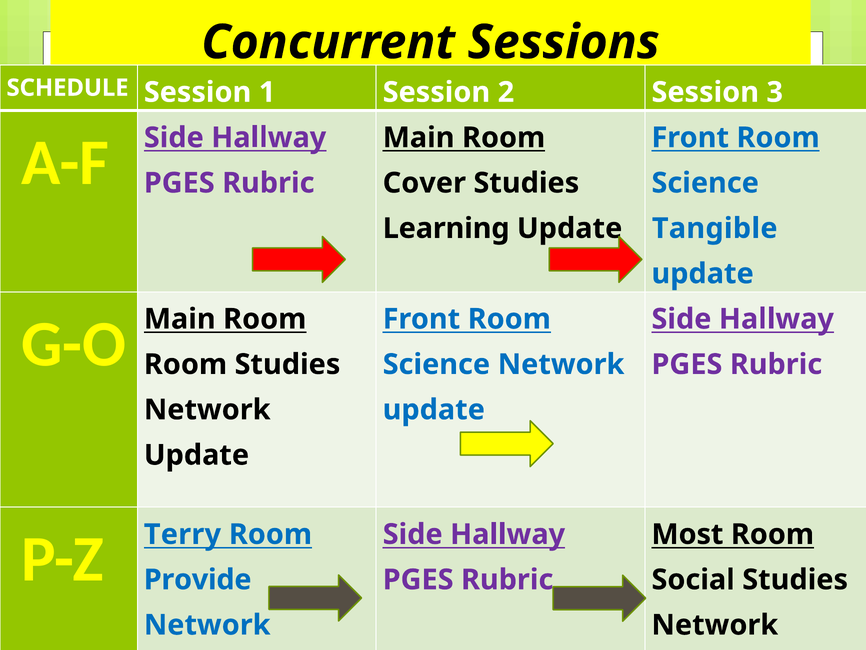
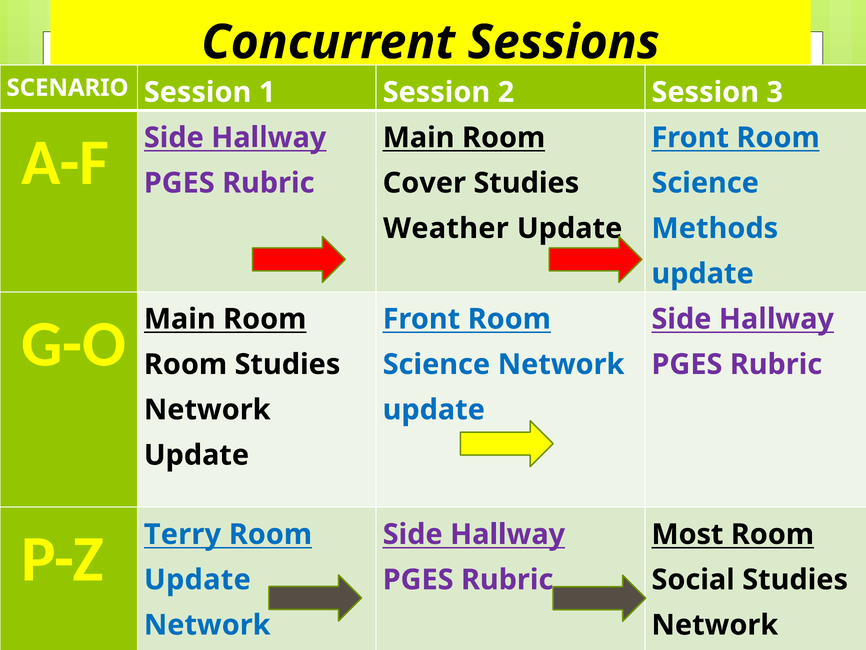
SCHEDULE: SCHEDULE -> SCENARIO
Learning: Learning -> Weather
Tangible: Tangible -> Methods
Provide at (198, 579): Provide -> Update
